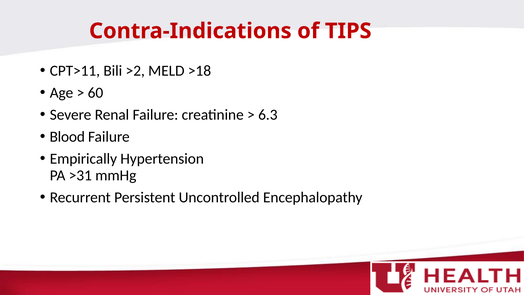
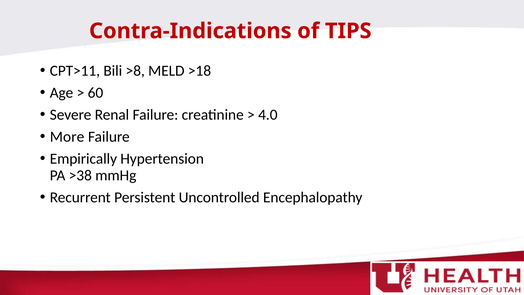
>2: >2 -> >8
6.3: 6.3 -> 4.0
Blood: Blood -> More
>31: >31 -> >38
